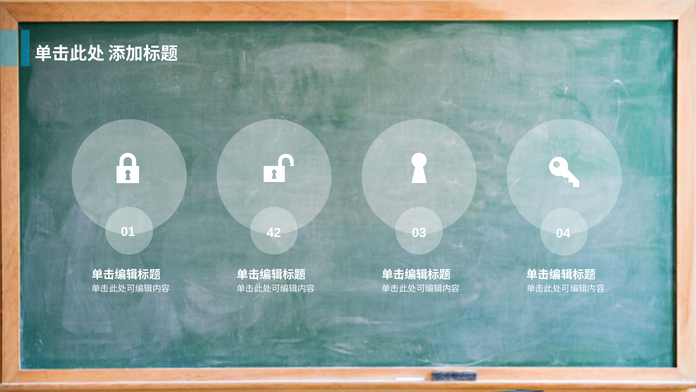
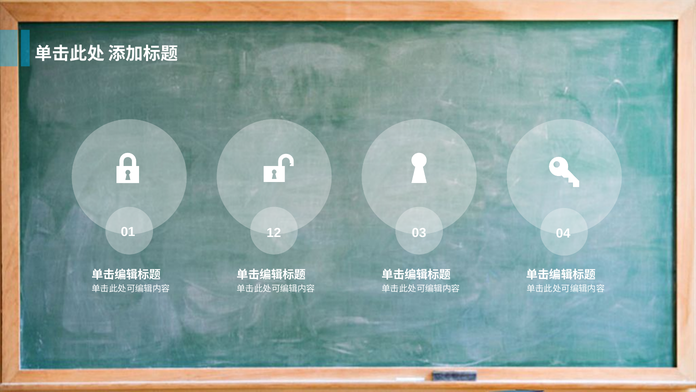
42: 42 -> 12
